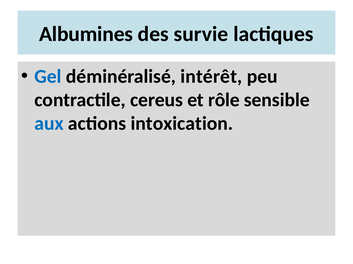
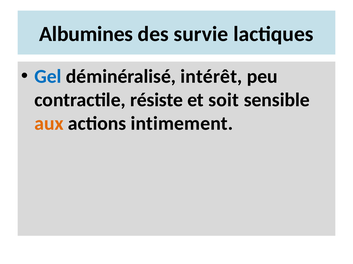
cereus: cereus -> résiste
rôle: rôle -> soit
aux colour: blue -> orange
intoxication: intoxication -> intimement
